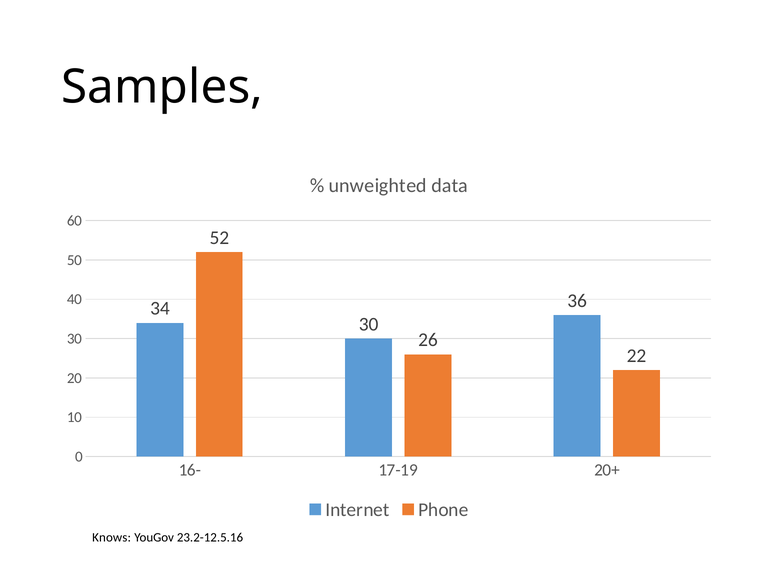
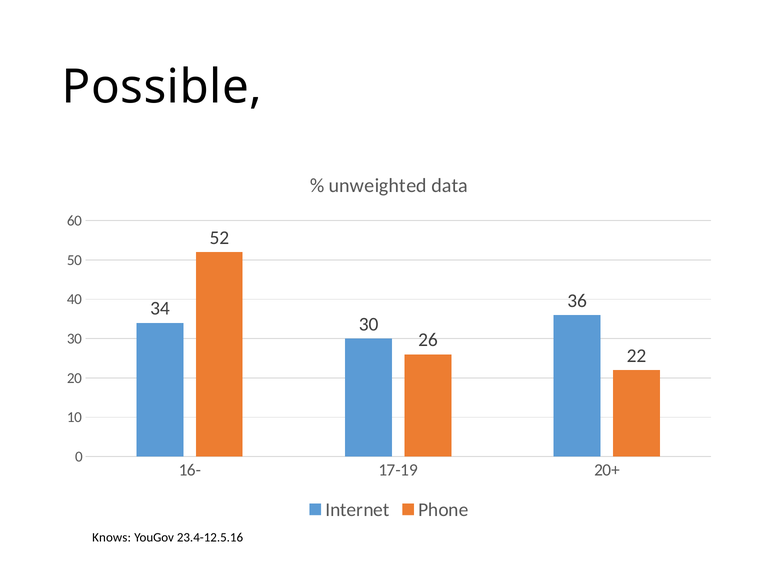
Samples: Samples -> Possible
23.2-12.5.16: 23.2-12.5.16 -> 23.4-12.5.16
